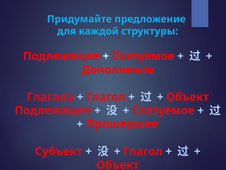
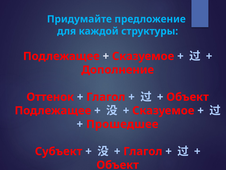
Глагола: Глагола -> Оттенок
